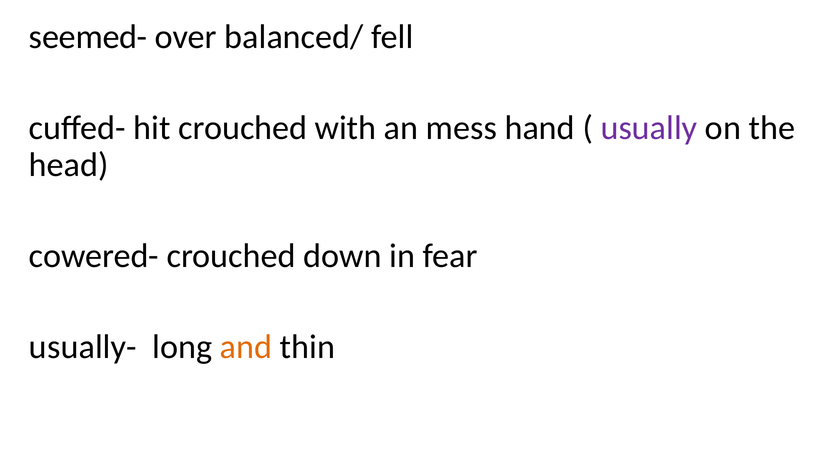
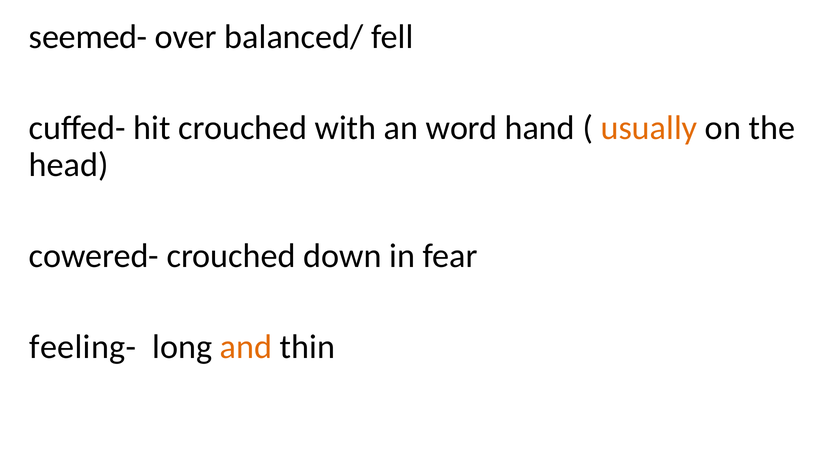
mess: mess -> word
usually colour: purple -> orange
usually-: usually- -> feeling-
